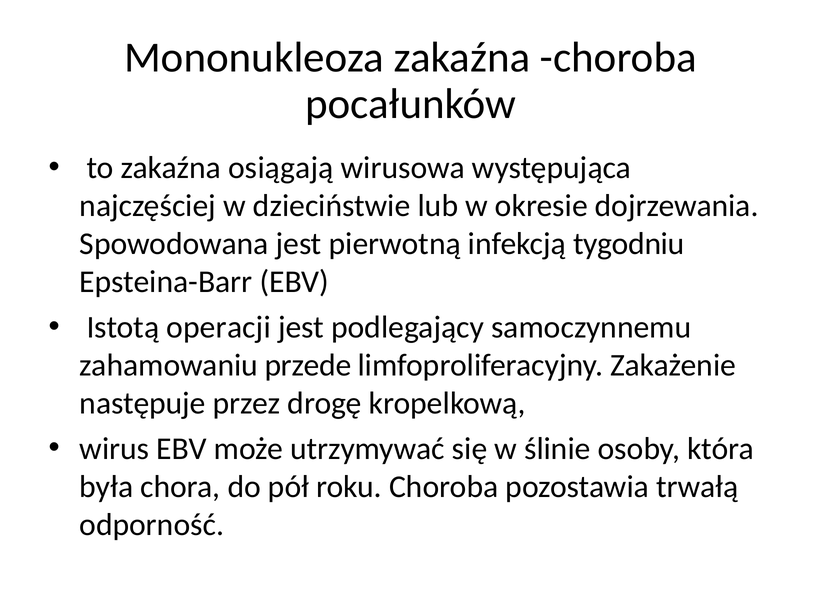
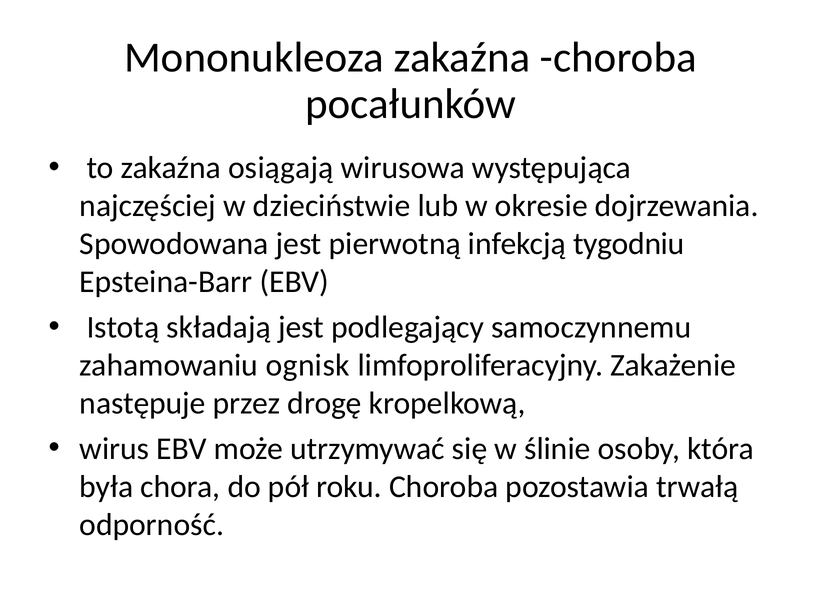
operacji: operacji -> składają
przede: przede -> ognisk
